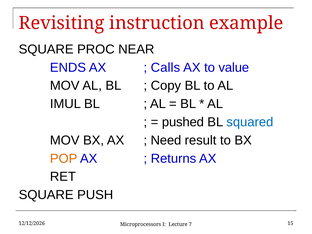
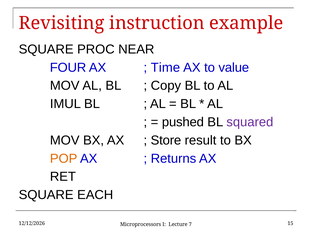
ENDS: ENDS -> FOUR
Calls: Calls -> Time
squared colour: blue -> purple
Need: Need -> Store
PUSH: PUSH -> EACH
